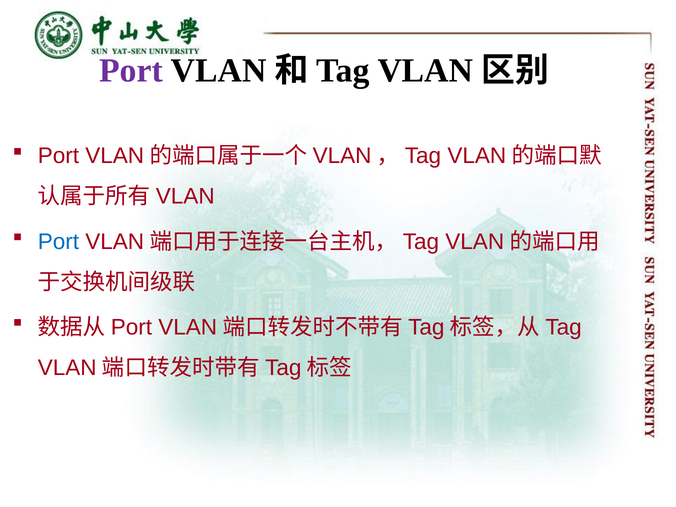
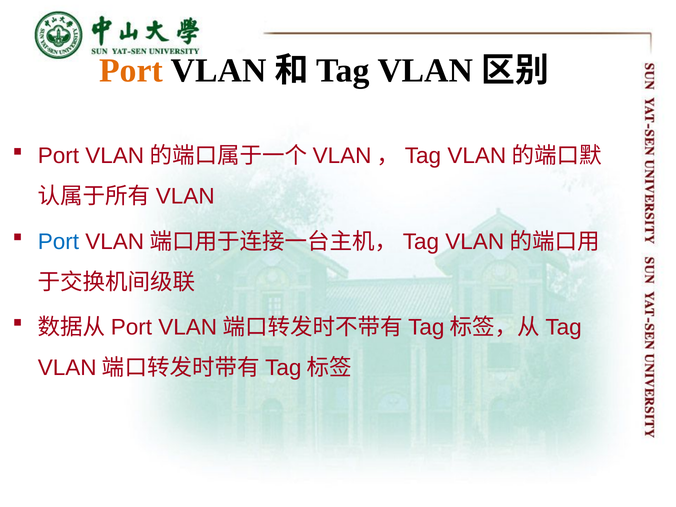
Port at (131, 71) colour: purple -> orange
